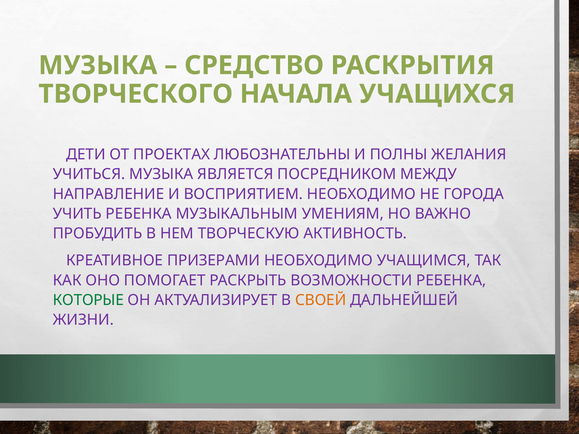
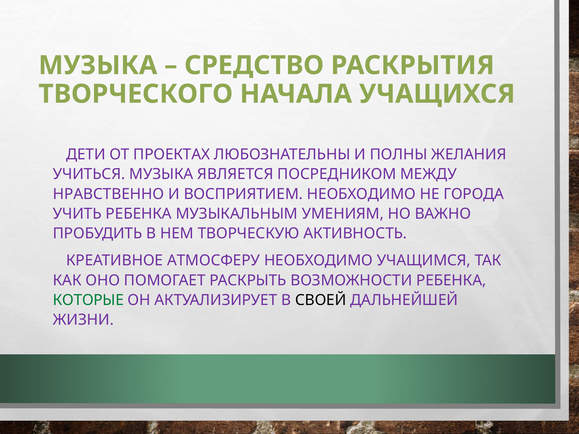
НАПРАВЛЕНИЕ: НАПРАВЛЕНИЕ -> НРАВСТВЕННО
ПРИЗЕРАМИ: ПРИЗЕРАМИ -> АТМОСФЕРУ
СВОЕЙ colour: orange -> black
